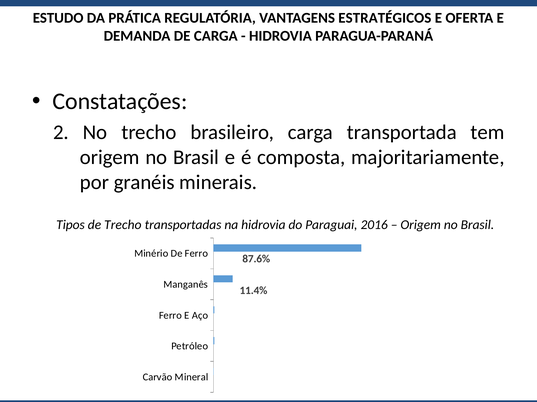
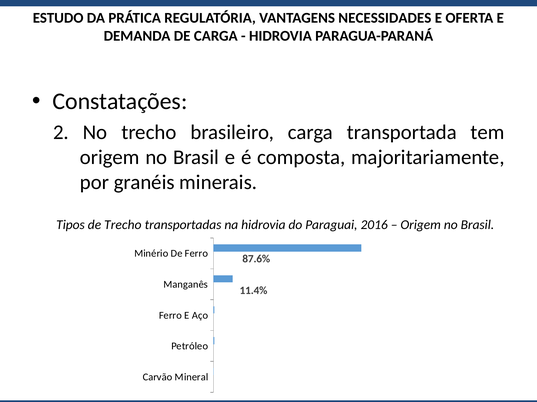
ESTRATÉGICOS: ESTRATÉGICOS -> NECESSIDADES
